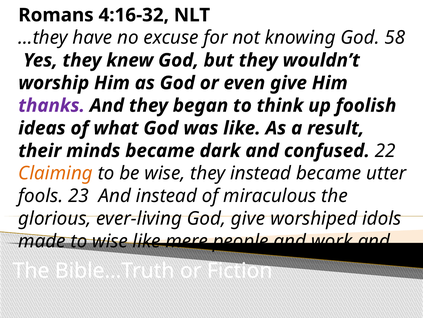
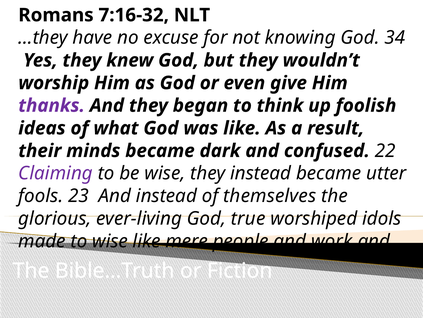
4:16-32: 4:16-32 -> 7:16-32
58: 58 -> 34
Claiming colour: orange -> purple
miraculous: miraculous -> themselves
God give: give -> true
